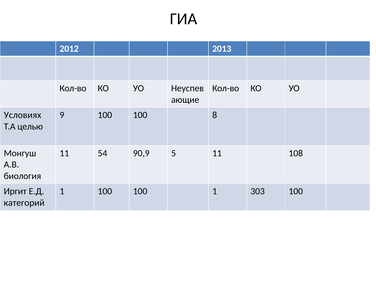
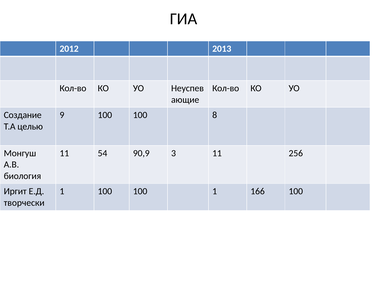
Условиях: Условиях -> Создание
5: 5 -> 3
108: 108 -> 256
303: 303 -> 166
категорий: категорий -> творчески
